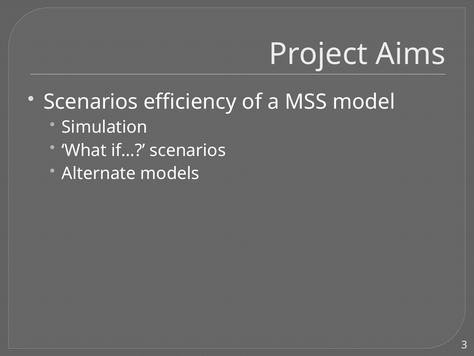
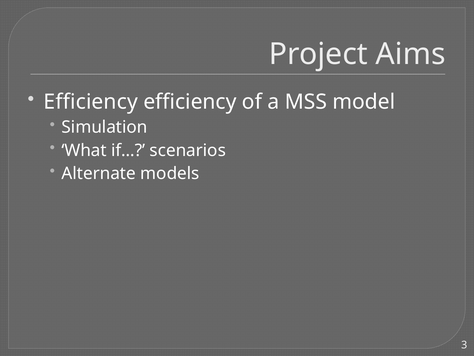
Scenarios at (91, 102): Scenarios -> Efficiency
